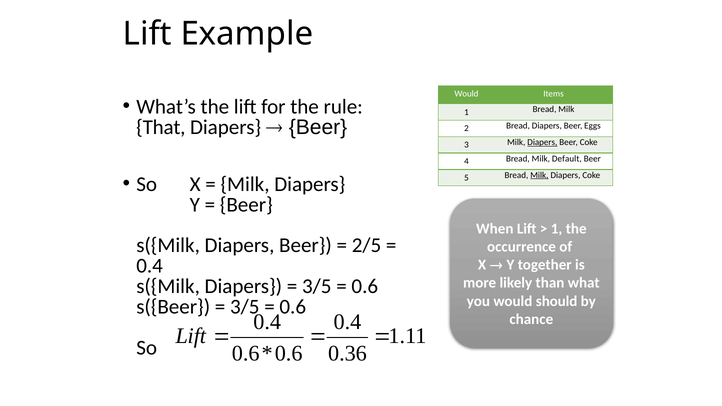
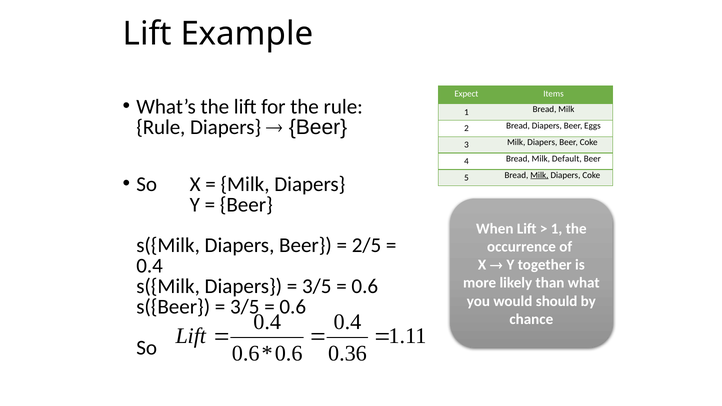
Would at (466, 94): Would -> Expect
That at (161, 127): That -> Rule
Diapers at (542, 142) underline: present -> none
